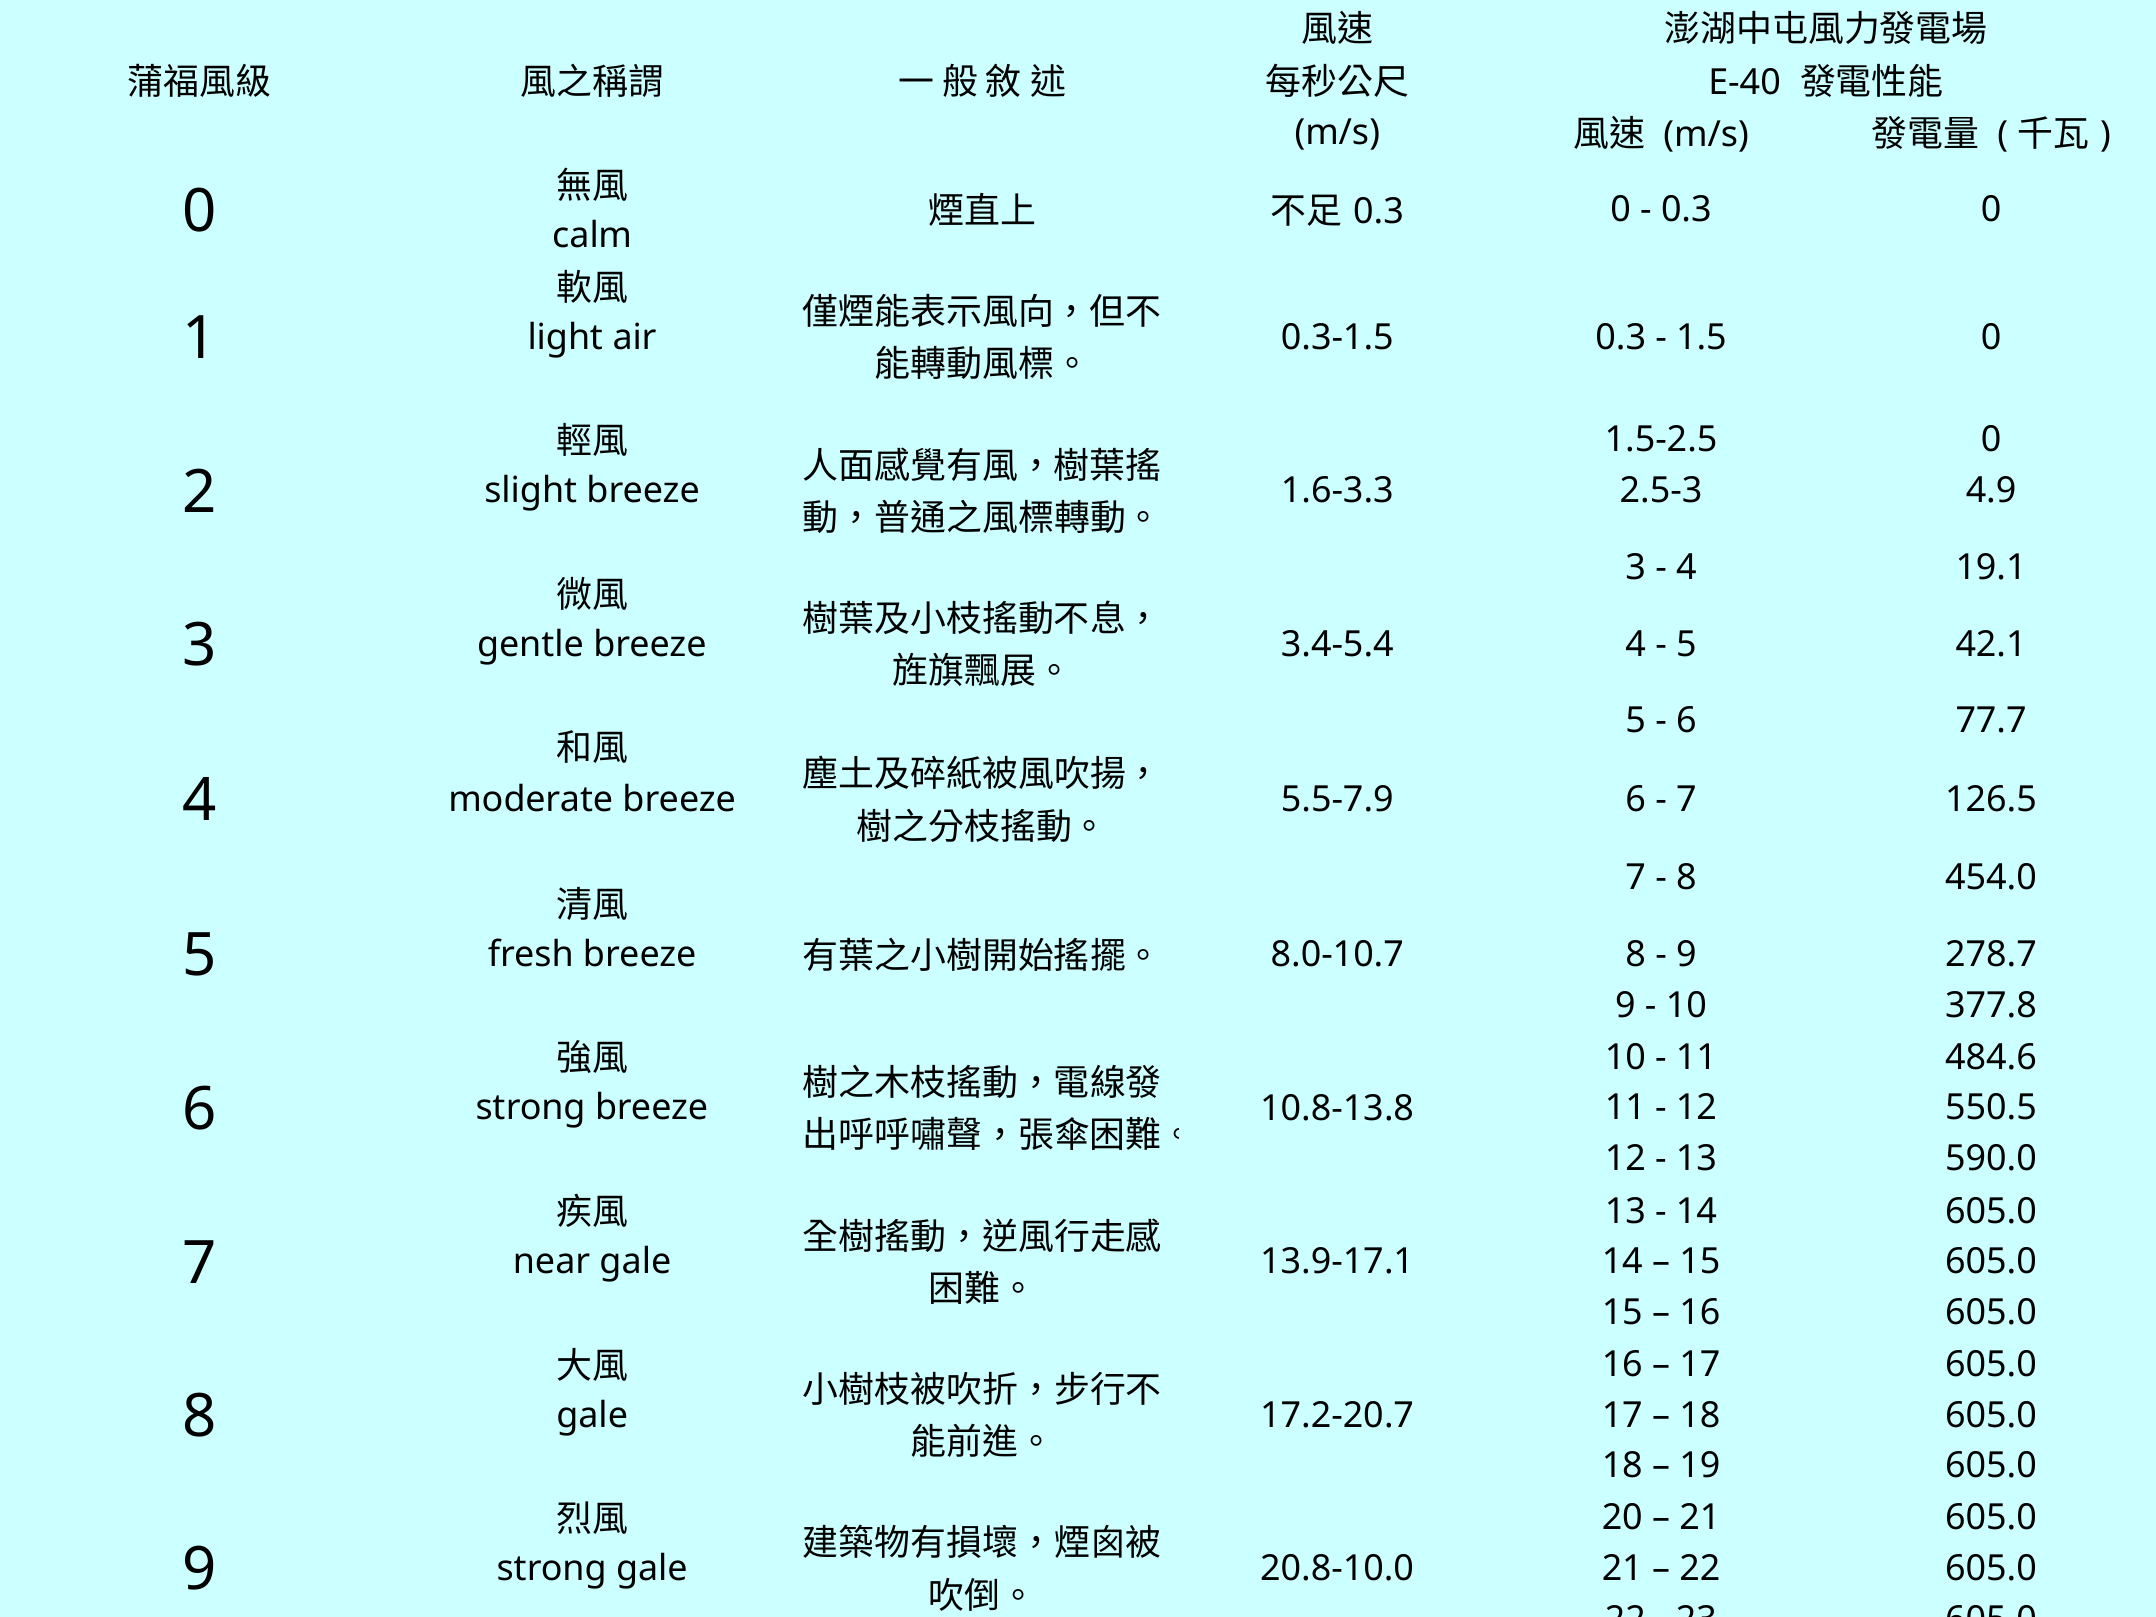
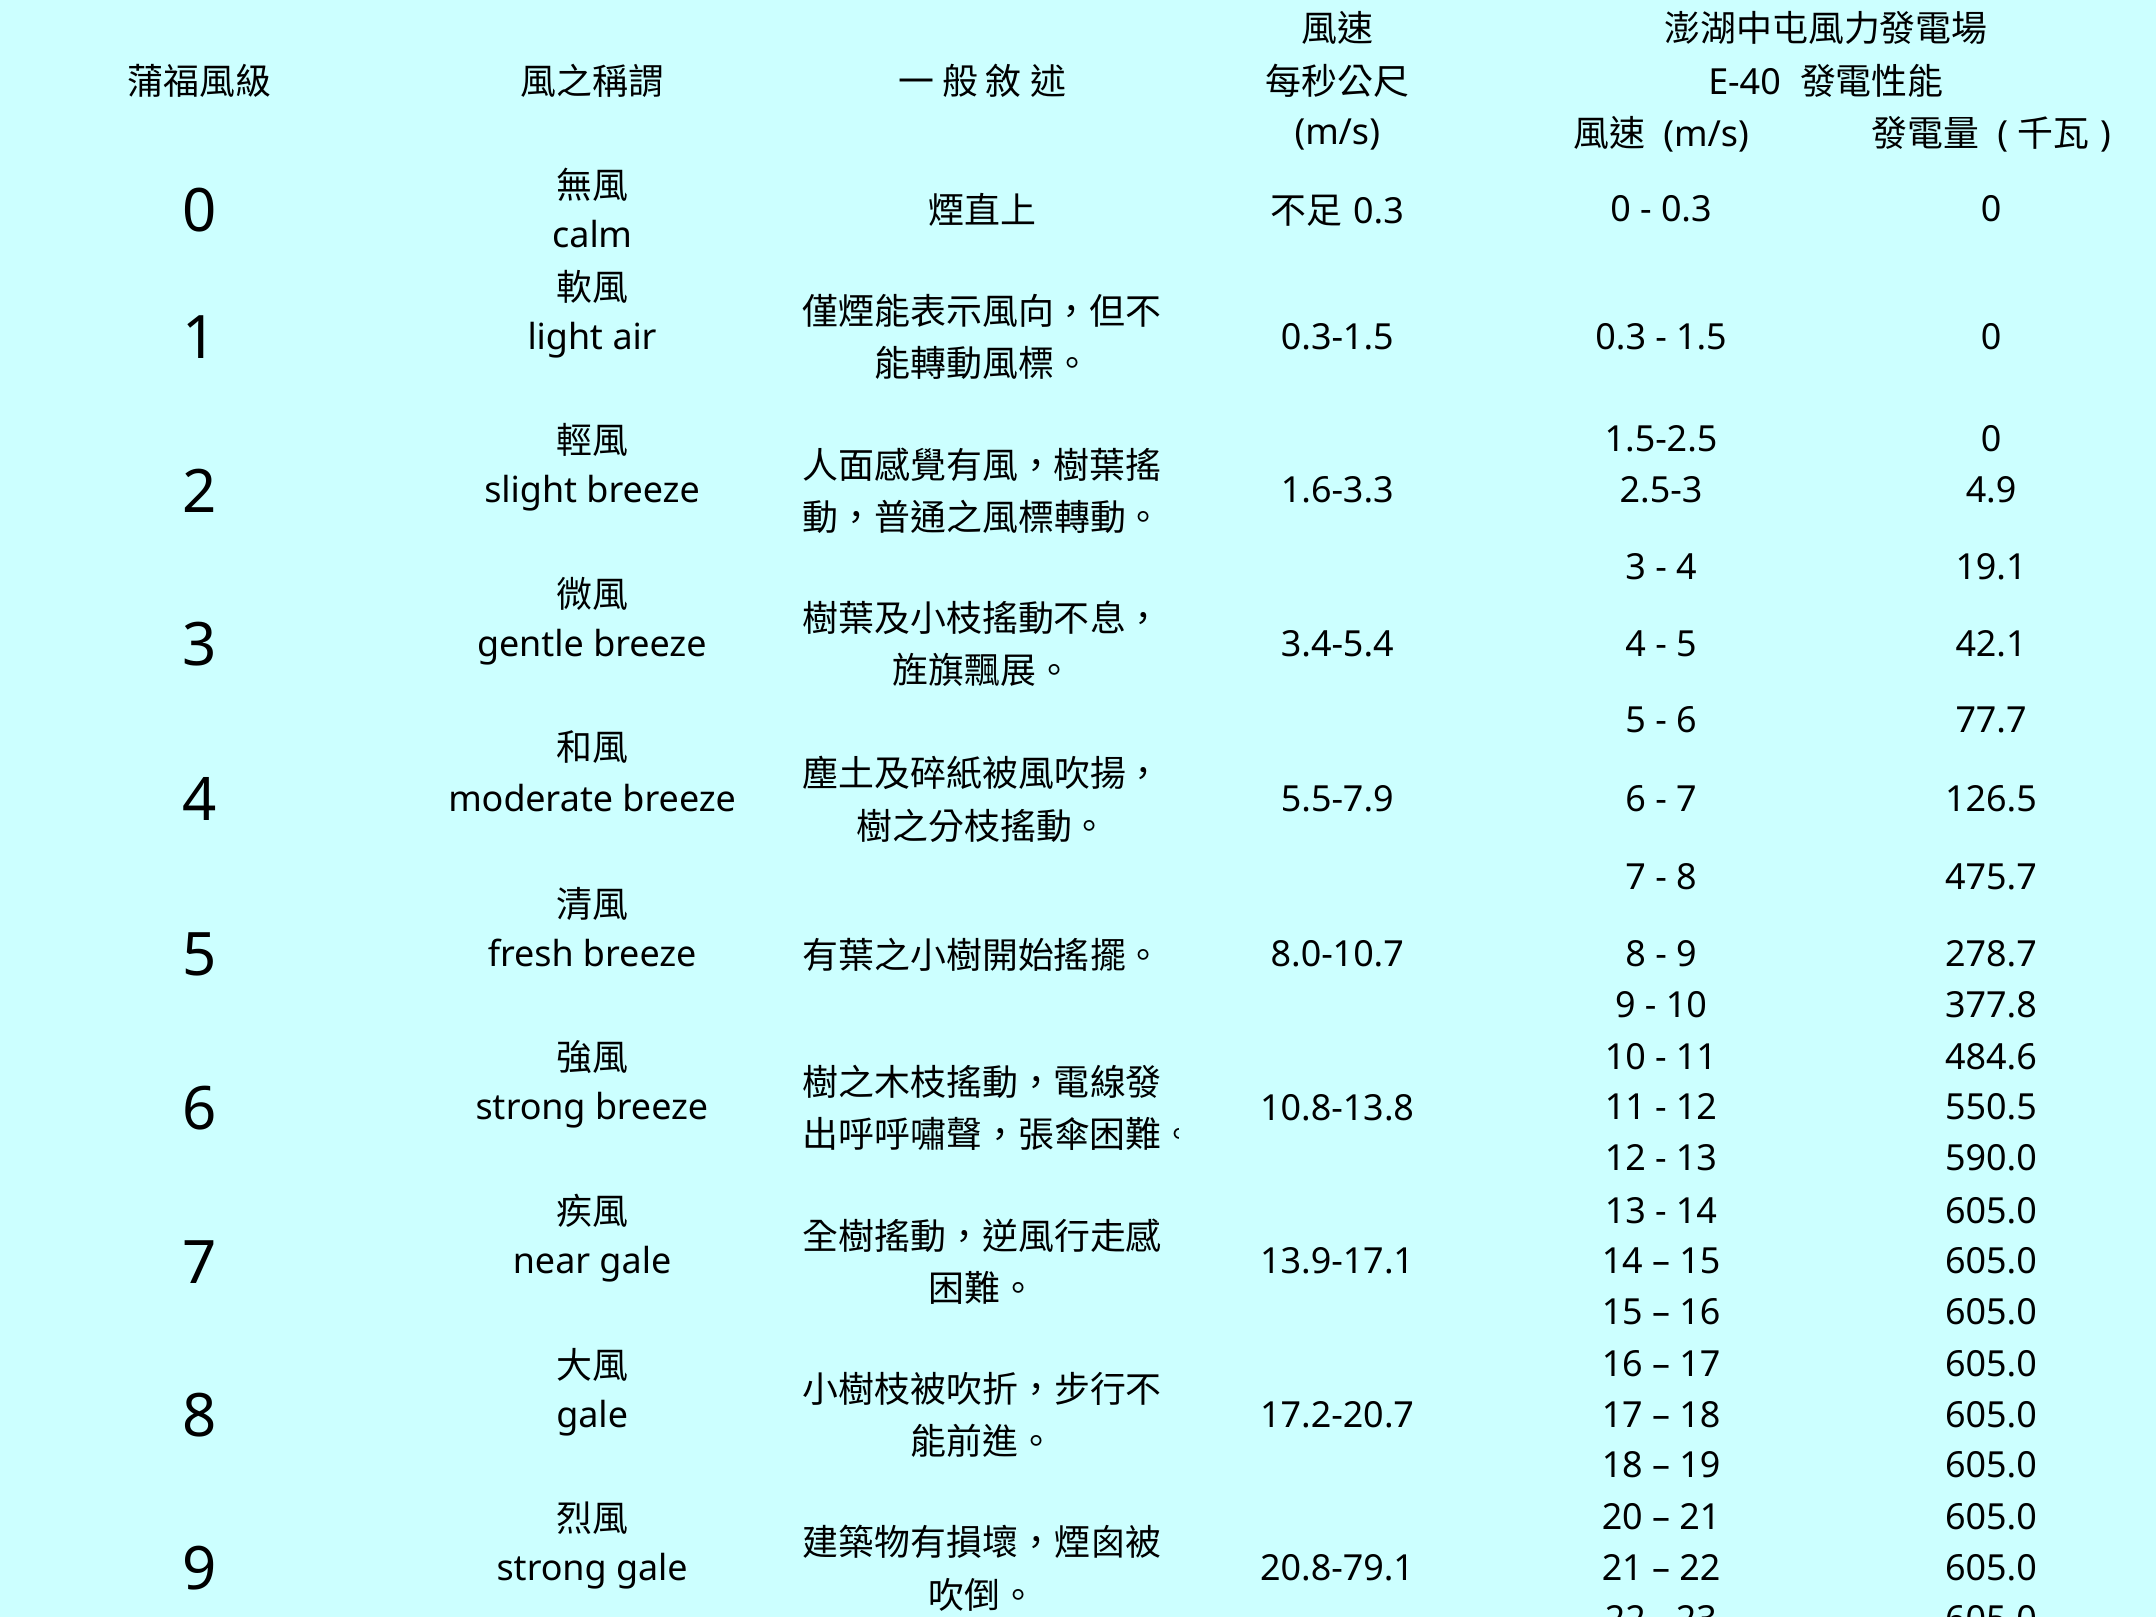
454.0: 454.0 -> 475.7
20.8-10.0: 20.8-10.0 -> 20.8-79.1
